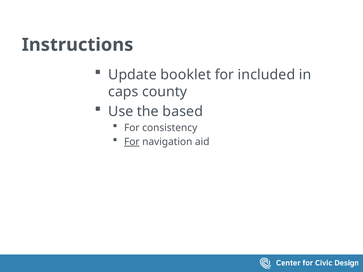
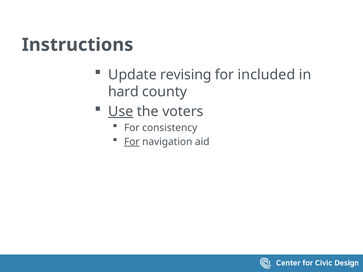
booklet: booklet -> revising
caps: caps -> hard
Use underline: none -> present
based: based -> voters
